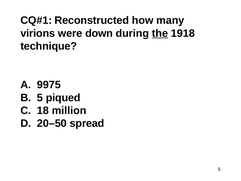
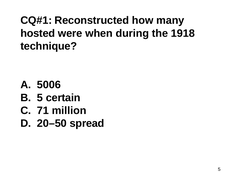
virions: virions -> hosted
down: down -> when
the underline: present -> none
9975: 9975 -> 5006
piqued: piqued -> certain
18: 18 -> 71
